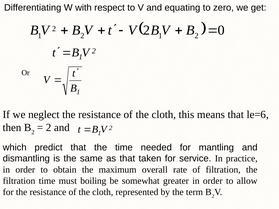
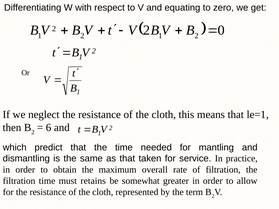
le=6: le=6 -> le=1
2 at (49, 128): 2 -> 6
boiling: boiling -> retains
